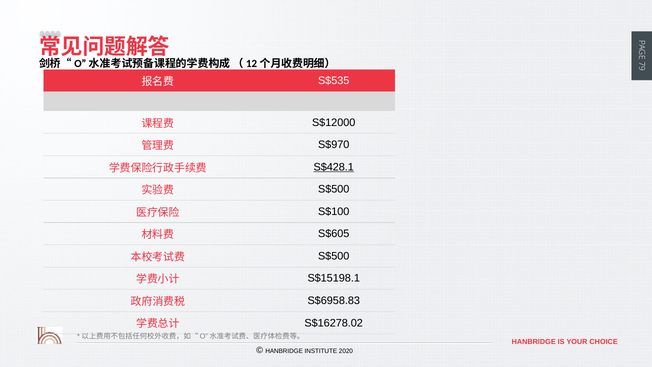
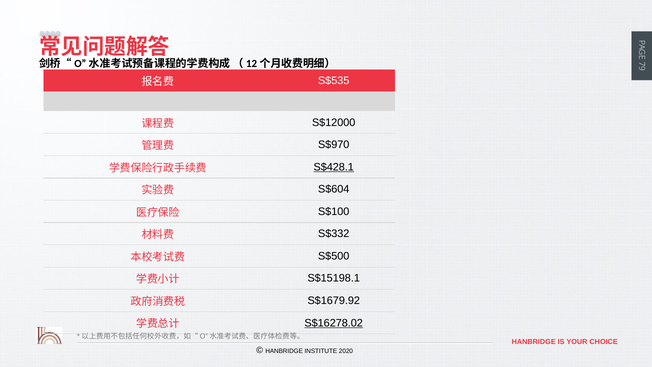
S$500 at (334, 189): S$500 -> S$604
S$605: S$605 -> S$332
S$6958.83: S$6958.83 -> S$1679.92
S$16278.02 underline: none -> present
